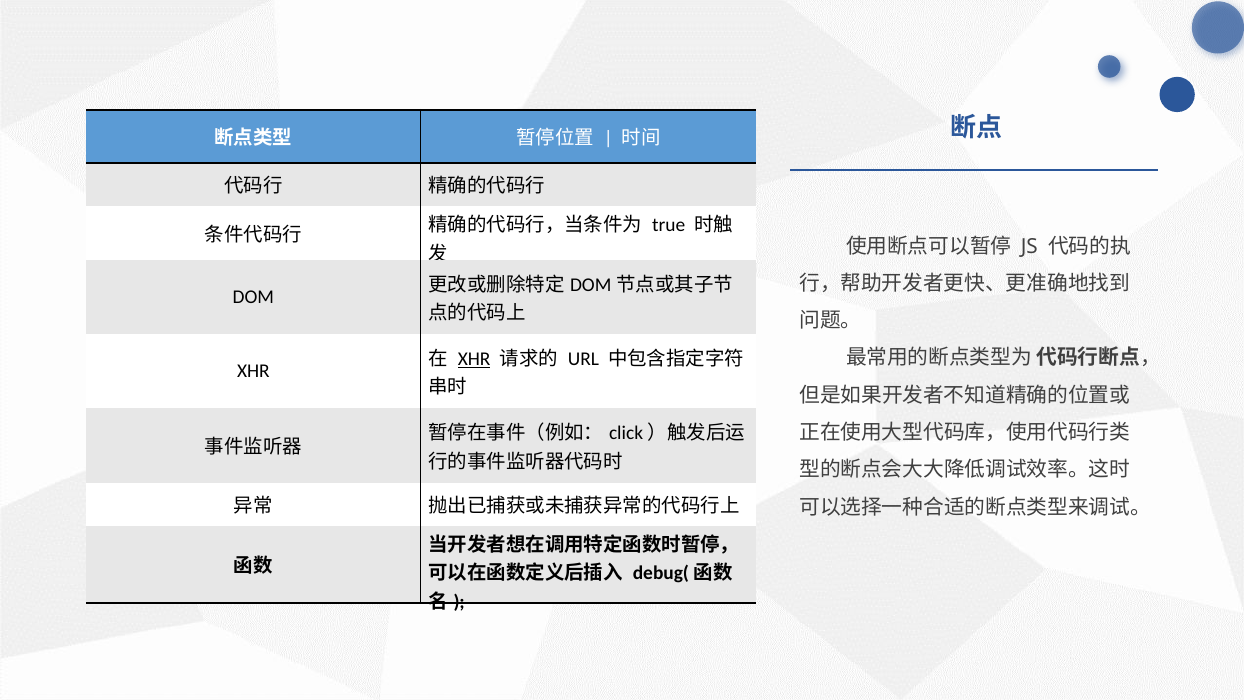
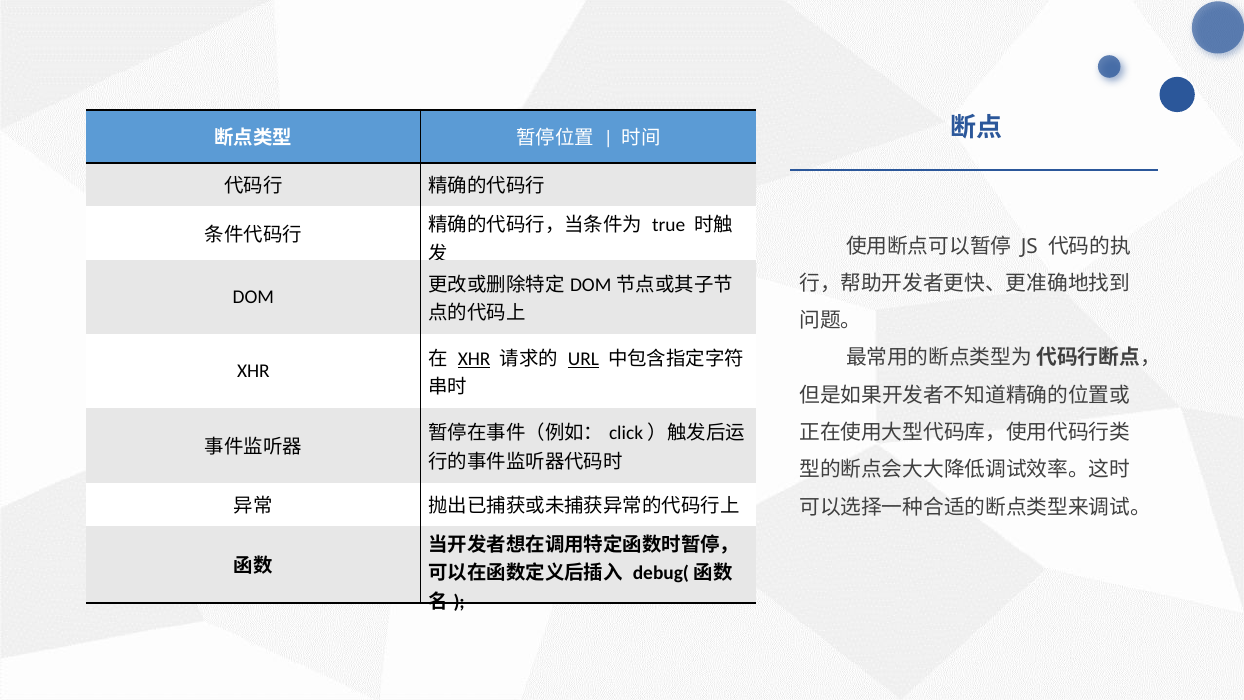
URL underline: none -> present
